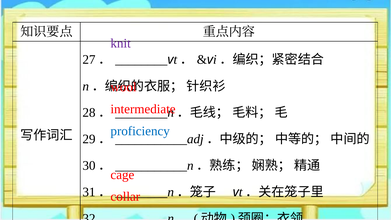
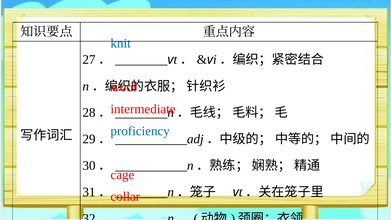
knit colour: purple -> blue
